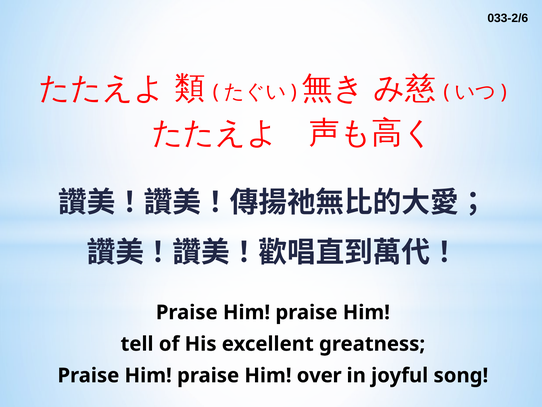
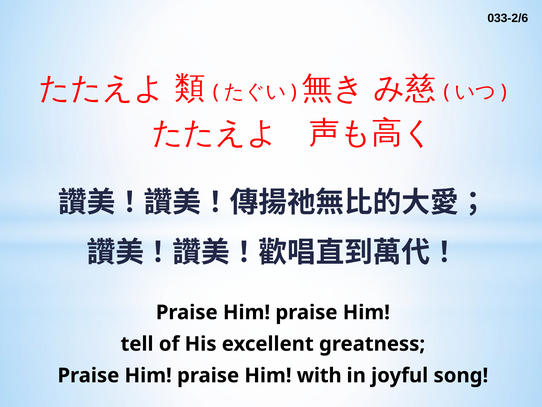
over: over -> with
